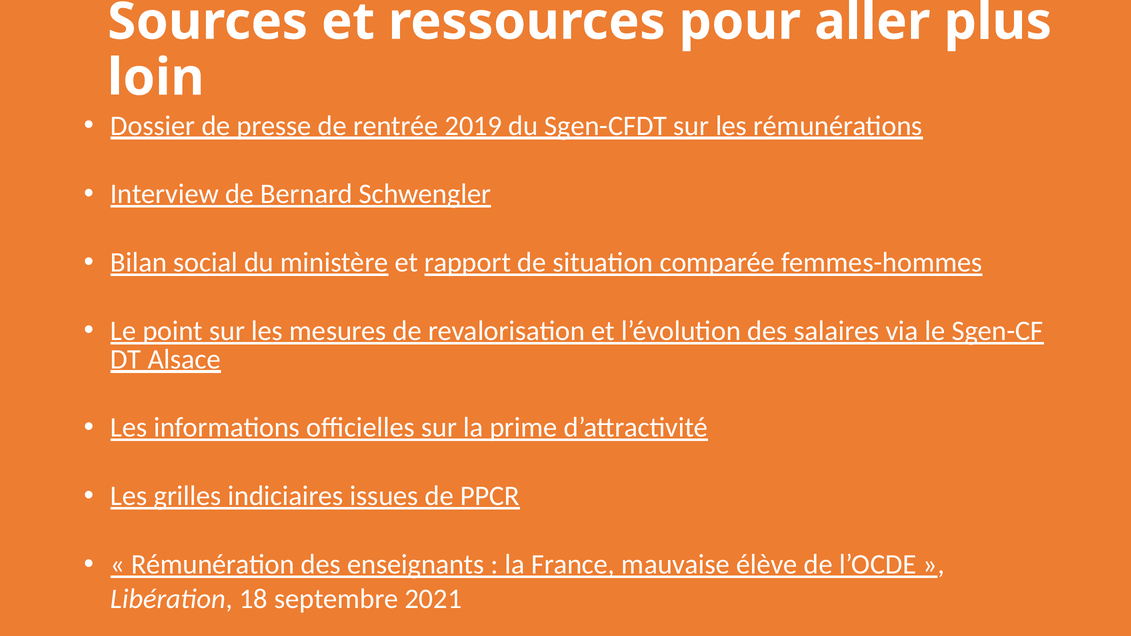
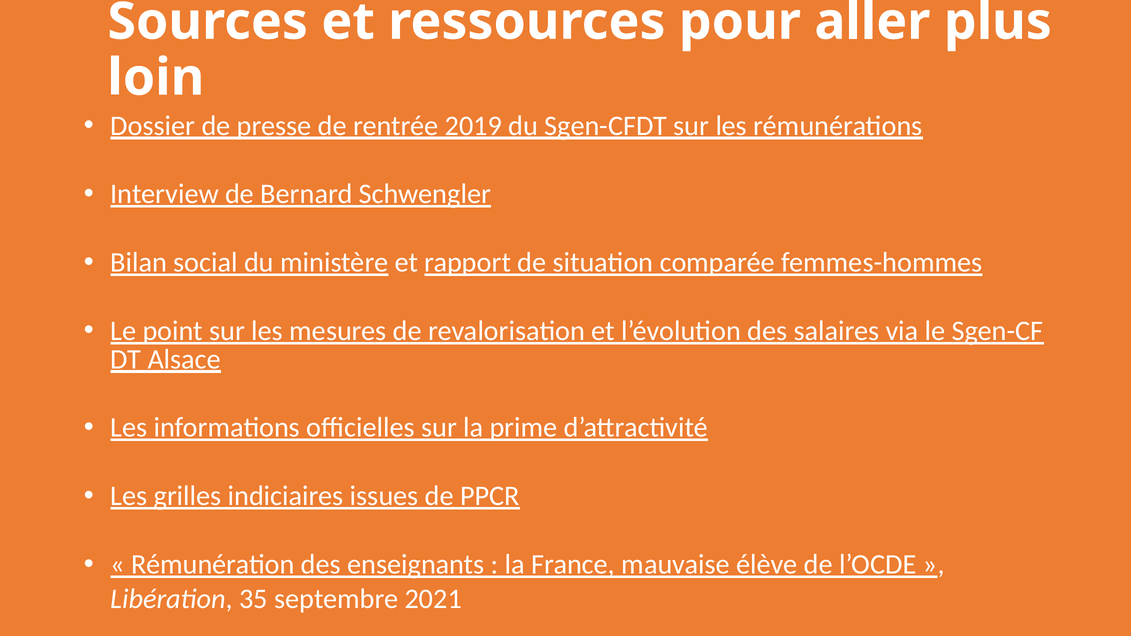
18: 18 -> 35
